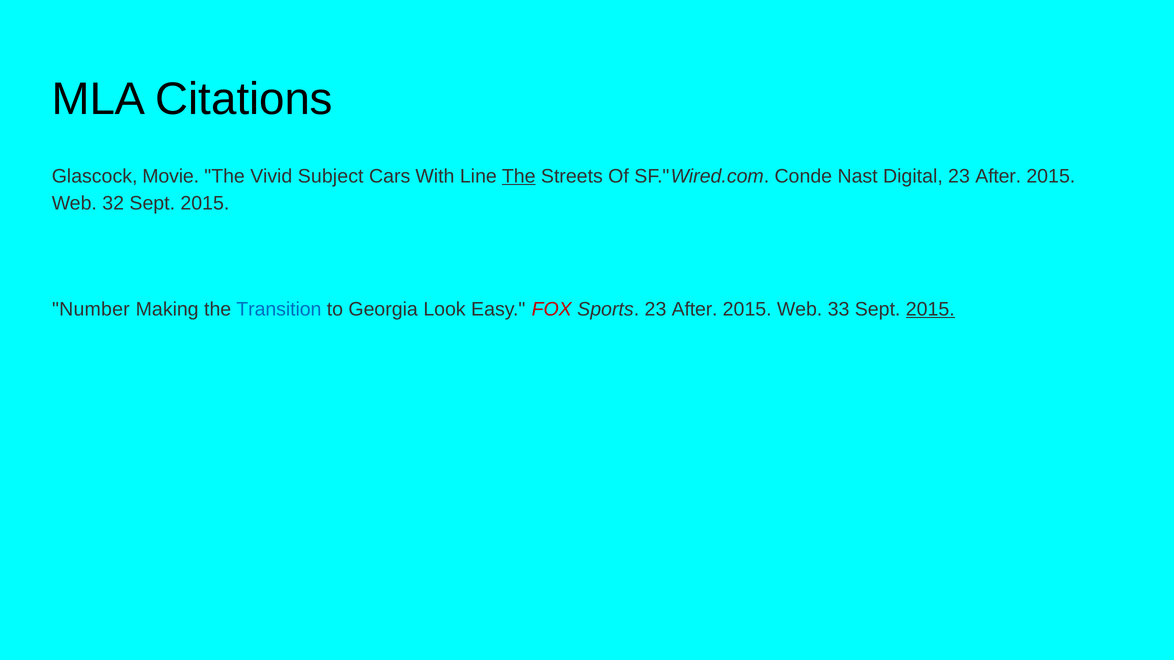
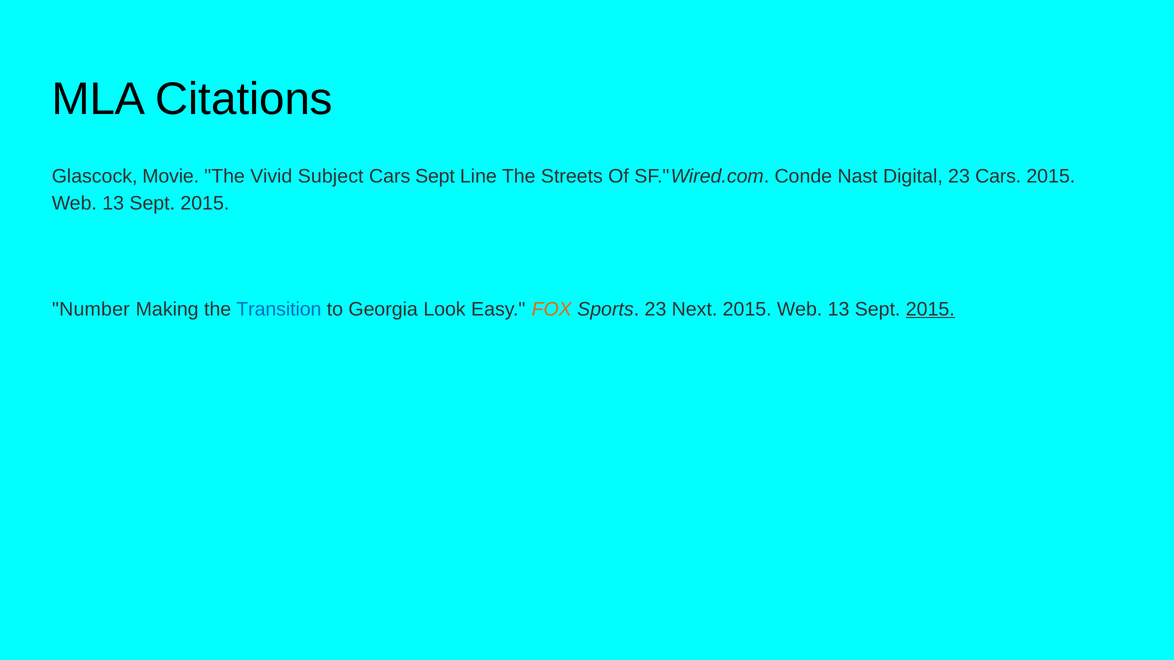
Cars With: With -> Sept
The at (519, 176) underline: present -> none
Digital 23 After: After -> Cars
32 at (113, 203): 32 -> 13
FOX colour: red -> orange
Sports 23 After: After -> Next
33 at (839, 309): 33 -> 13
